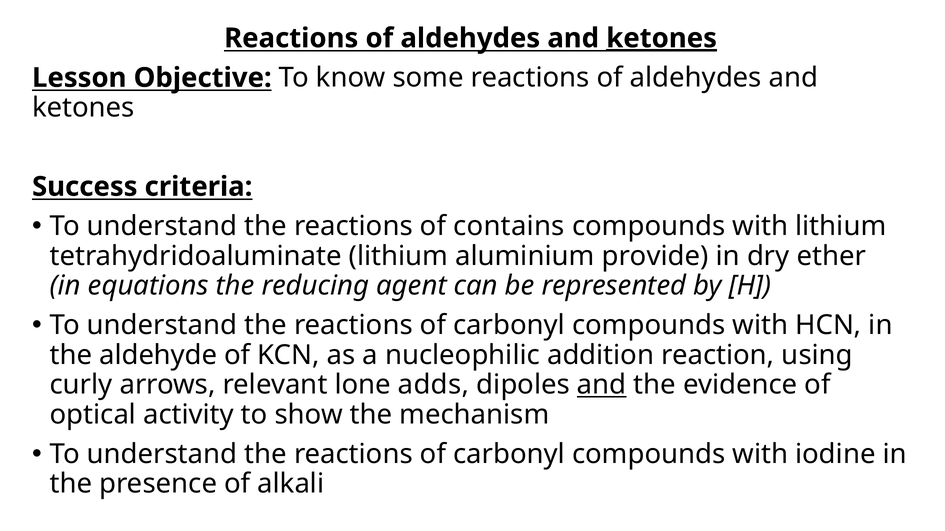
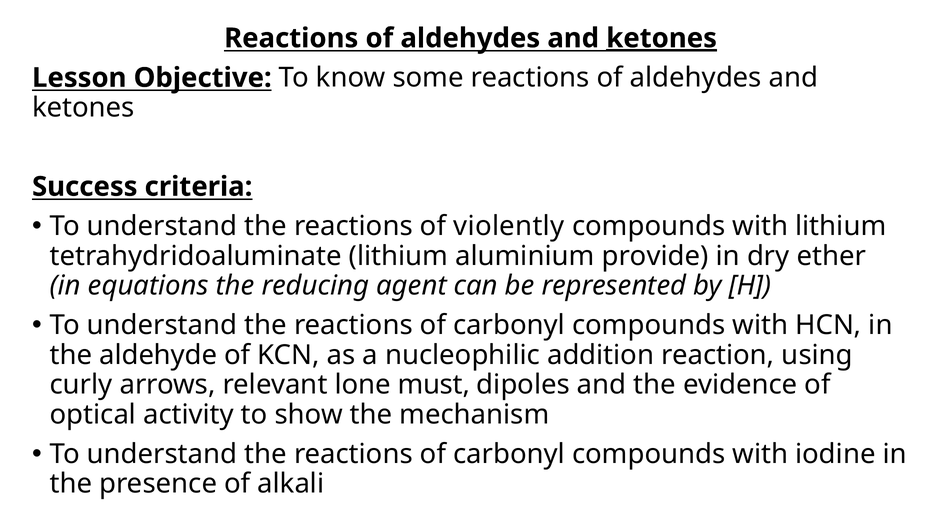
contains: contains -> violently
adds: adds -> must
and at (602, 385) underline: present -> none
